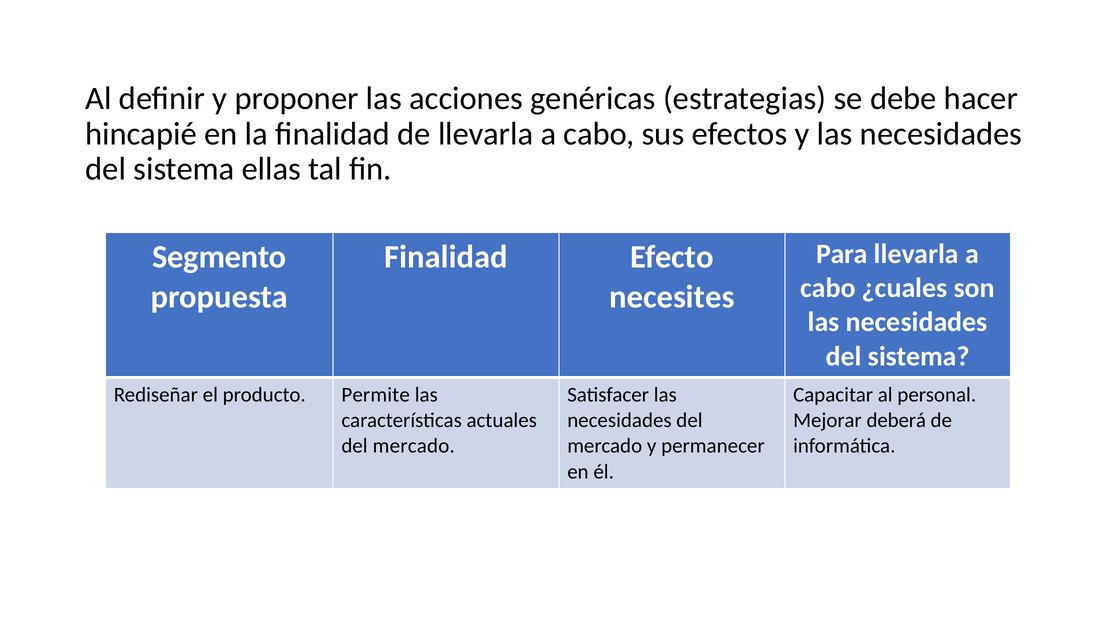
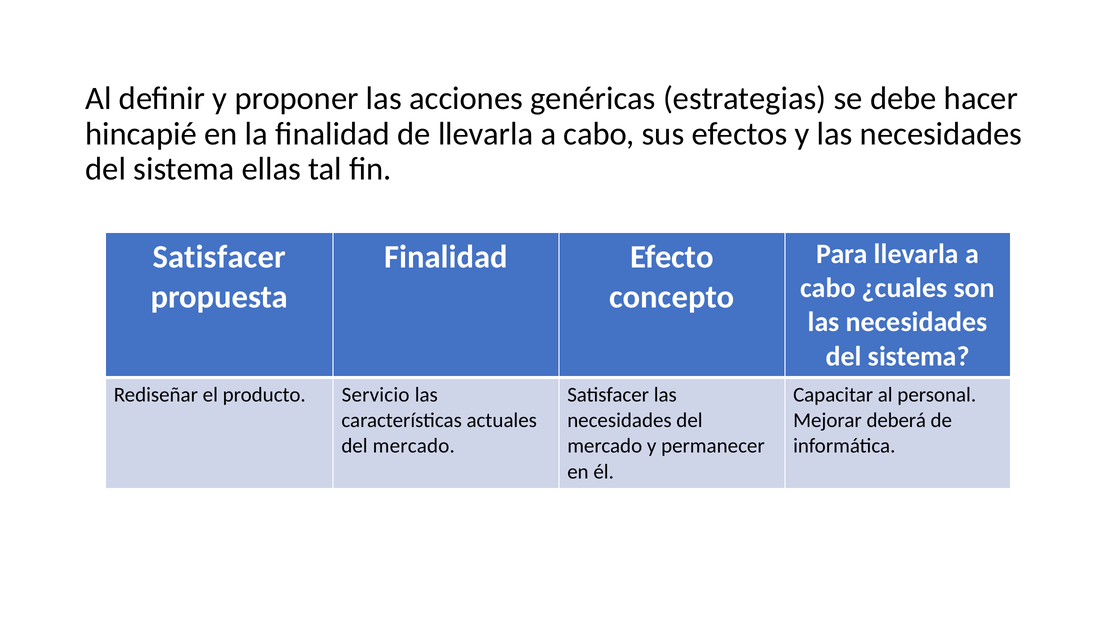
Segmento at (219, 257): Segmento -> Satisfacer
necesites: necesites -> concepto
Permite: Permite -> Servicio
